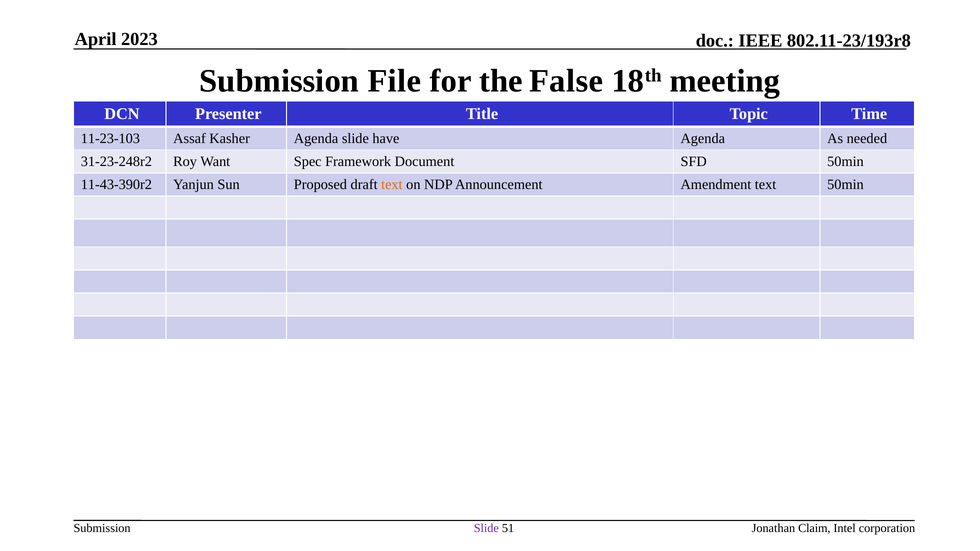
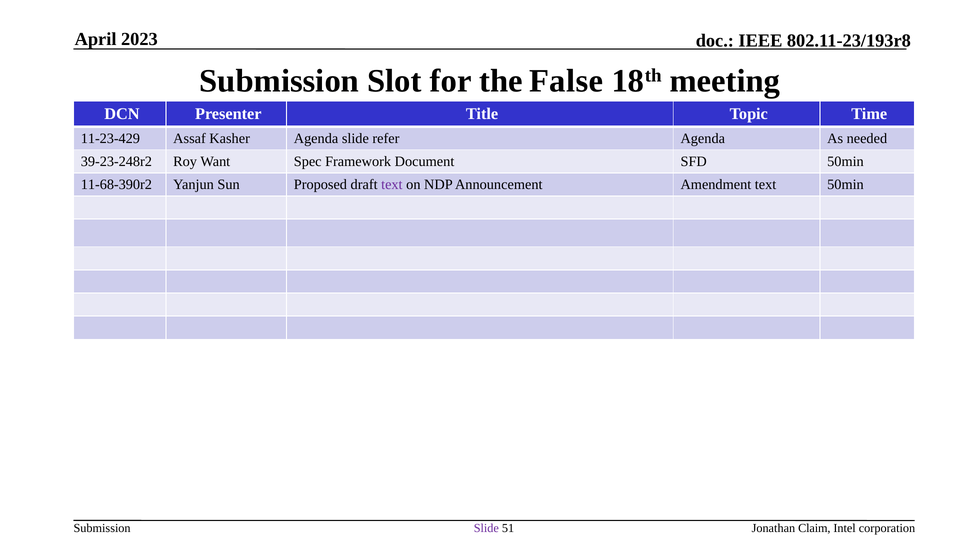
File: File -> Slot
11-23-103: 11-23-103 -> 11-23-429
have: have -> refer
31-23-248r2: 31-23-248r2 -> 39-23-248r2
11-43-390r2: 11-43-390r2 -> 11-68-390r2
text at (392, 185) colour: orange -> purple
